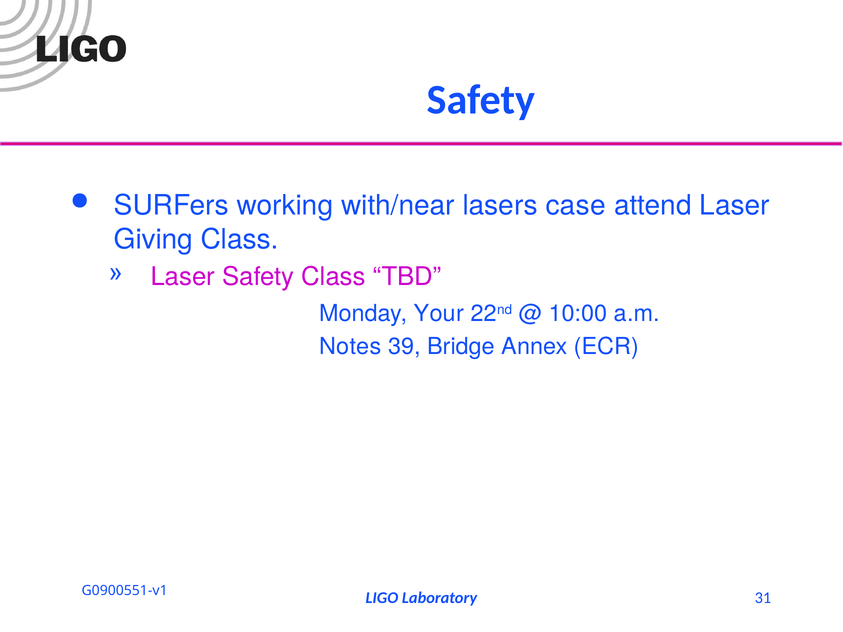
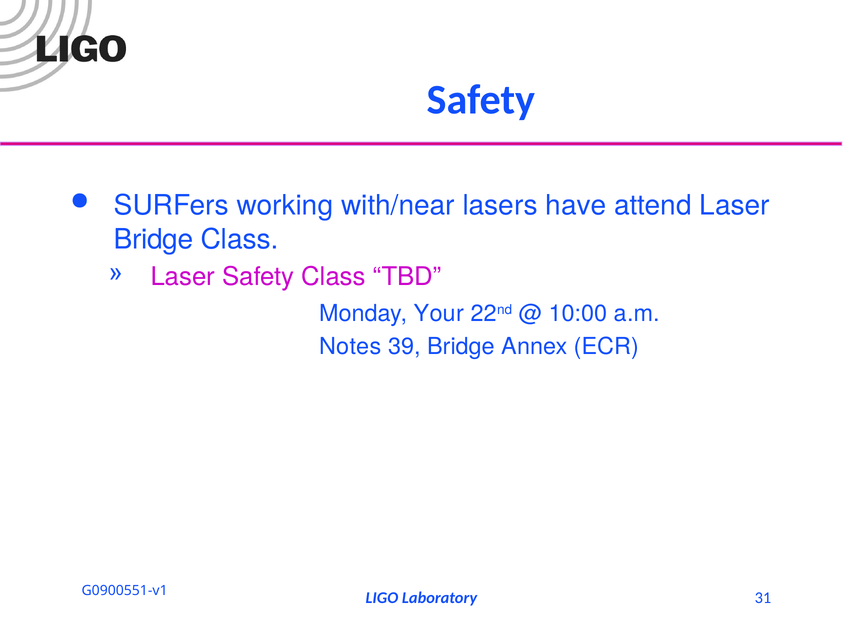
case: case -> have
Giving at (153, 239): Giving -> Bridge
